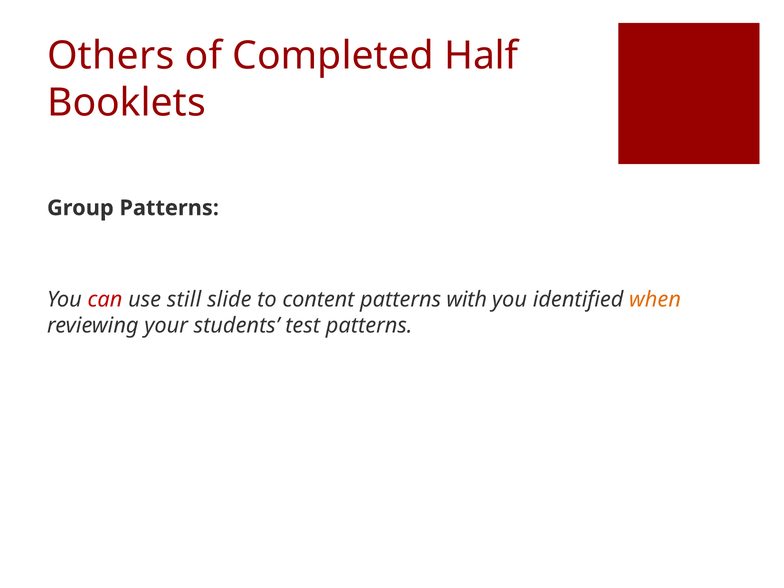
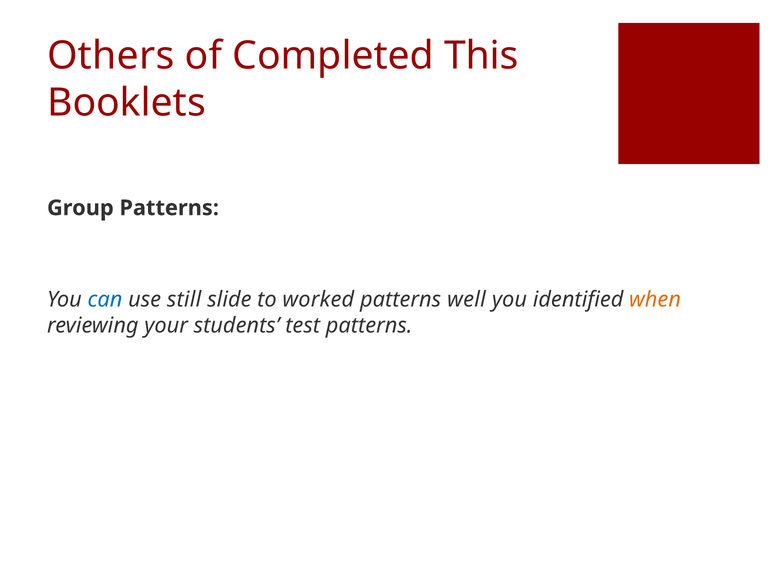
Half: Half -> This
can colour: red -> blue
content: content -> worked
with: with -> well
